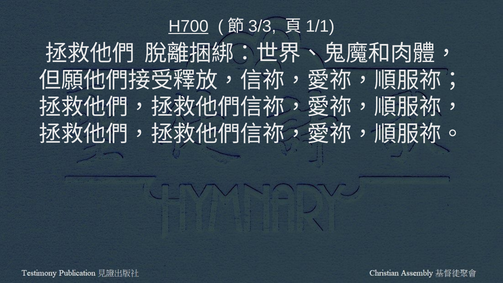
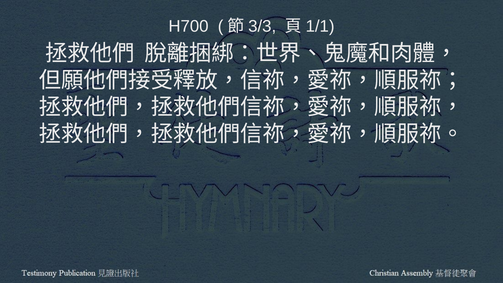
H700 underline: present -> none
